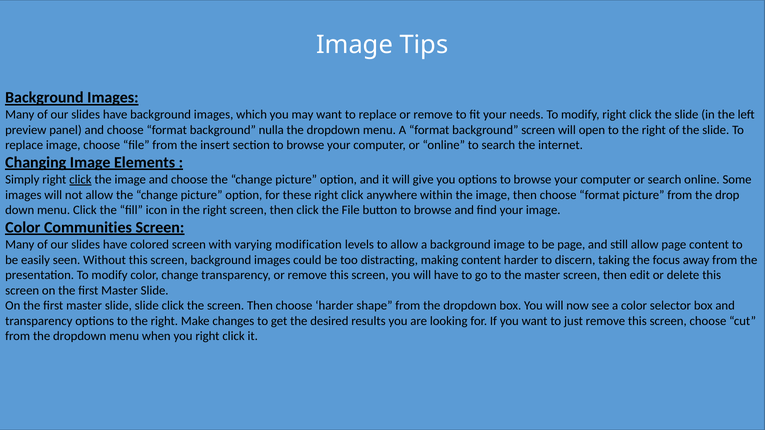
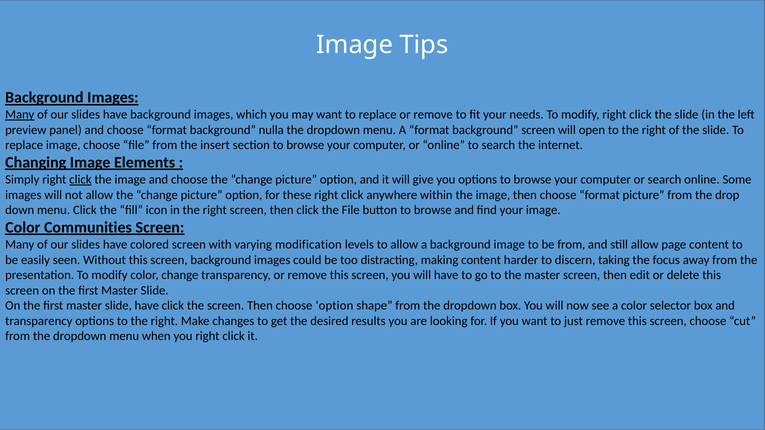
Many at (20, 115) underline: none -> present
be page: page -> from
slide slide: slide -> have
choose harder: harder -> option
